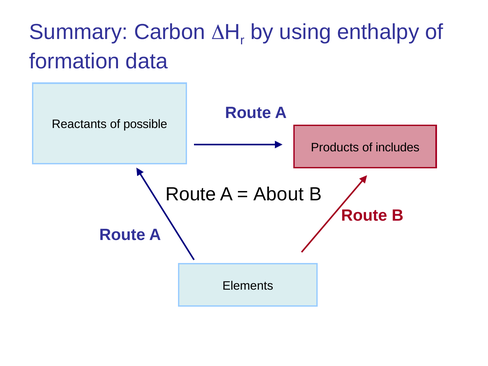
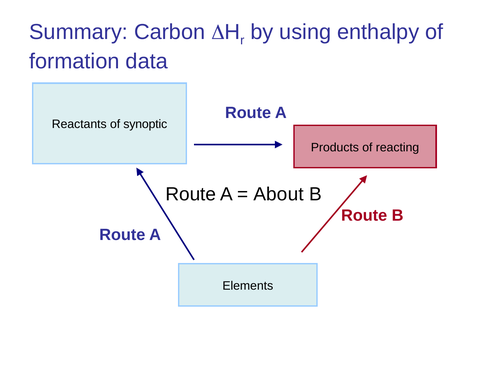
possible: possible -> synoptic
includes: includes -> reacting
